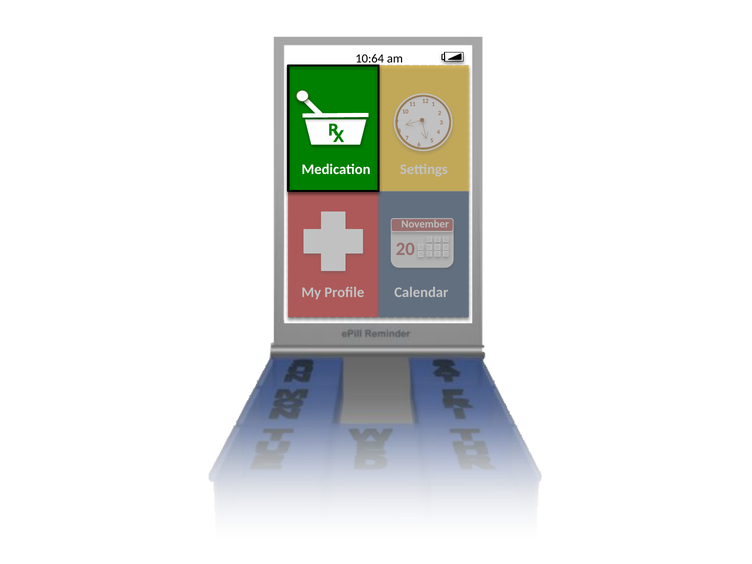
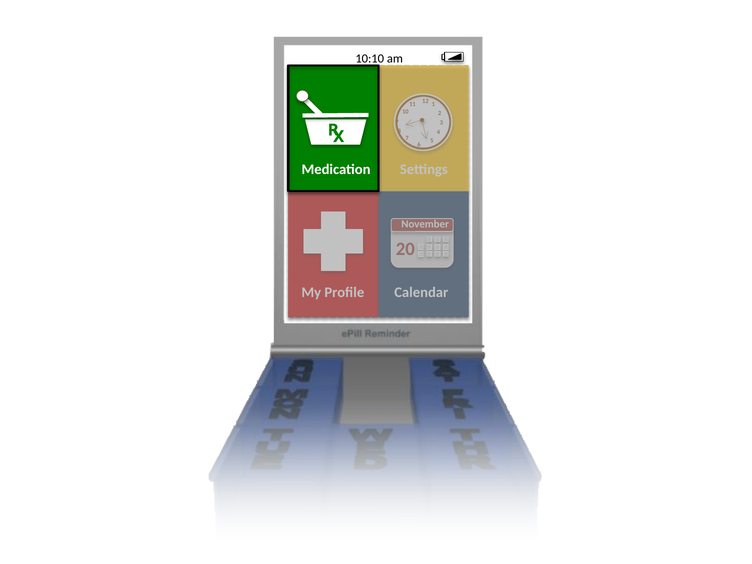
10:64: 10:64 -> 10:10
